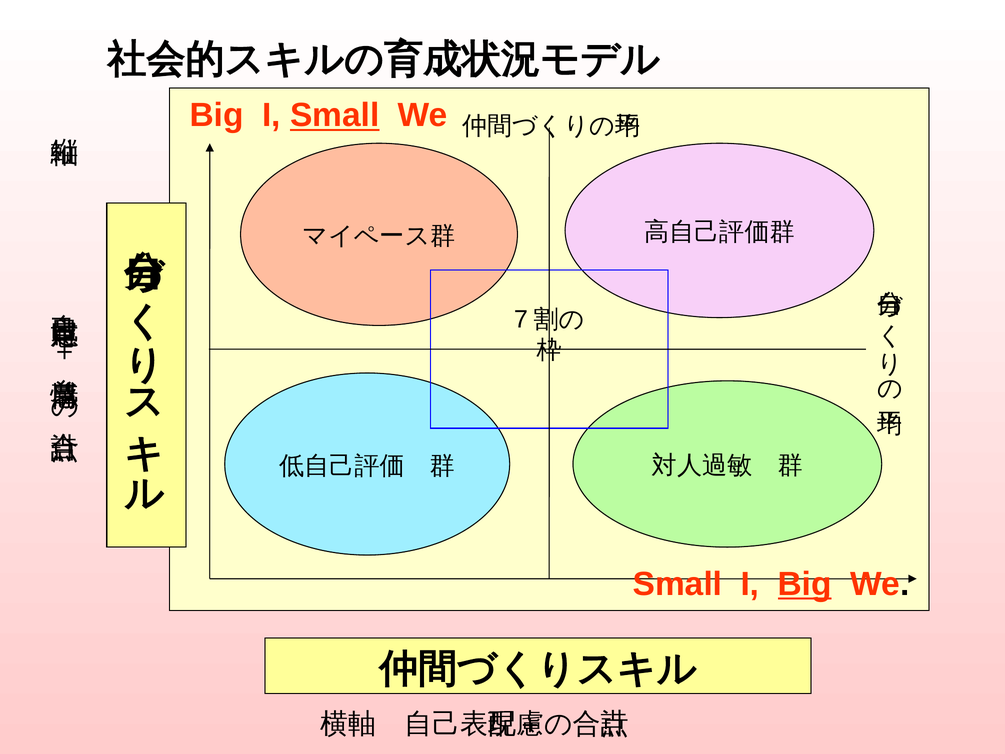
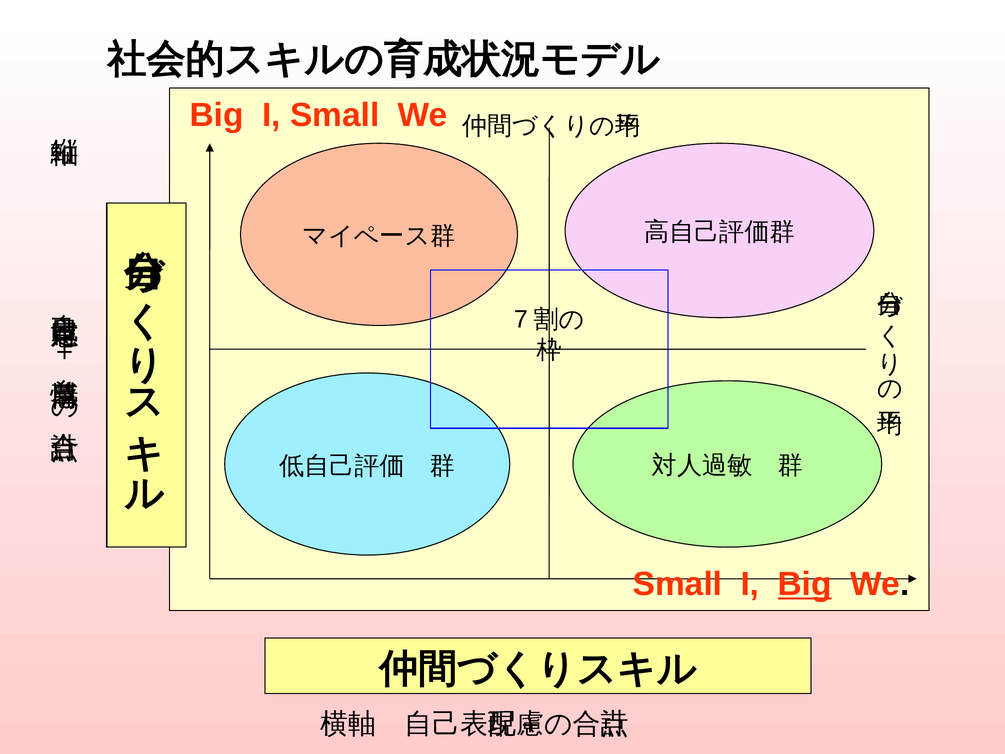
Small at (335, 115) underline: present -> none
